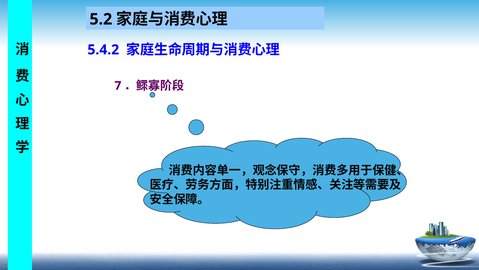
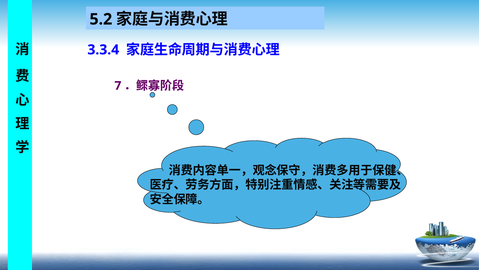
5.4.2: 5.4.2 -> 3.3.4
